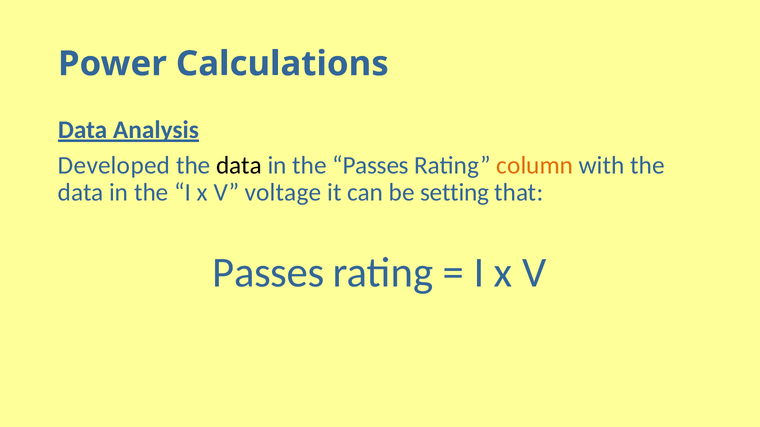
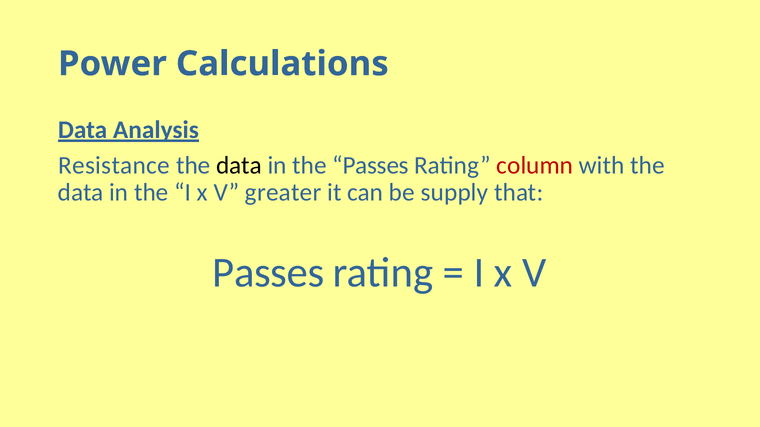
Developed: Developed -> Resistance
column colour: orange -> red
voltage: voltage -> greater
setting: setting -> supply
